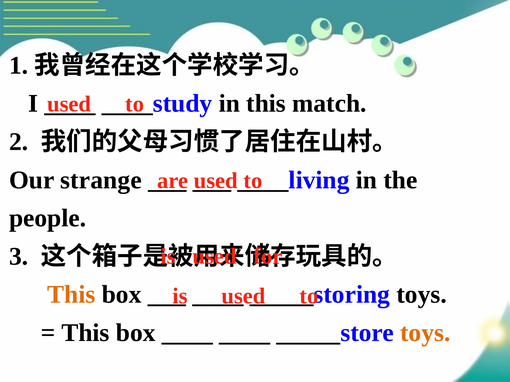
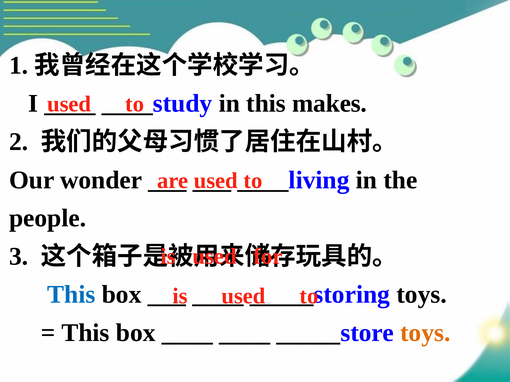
match: match -> makes
strange: strange -> wonder
This at (71, 295) colour: orange -> blue
